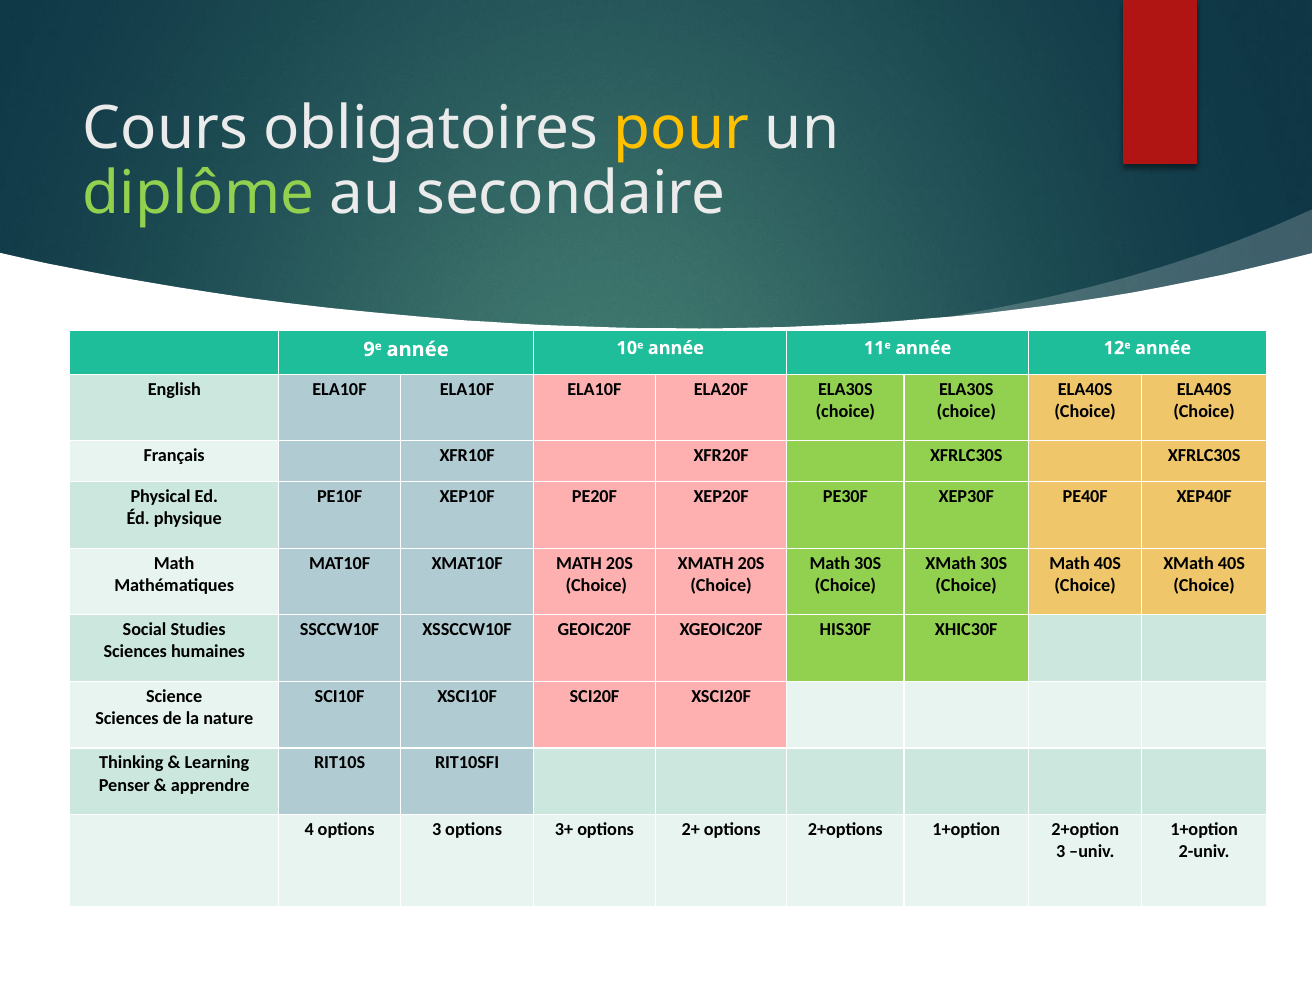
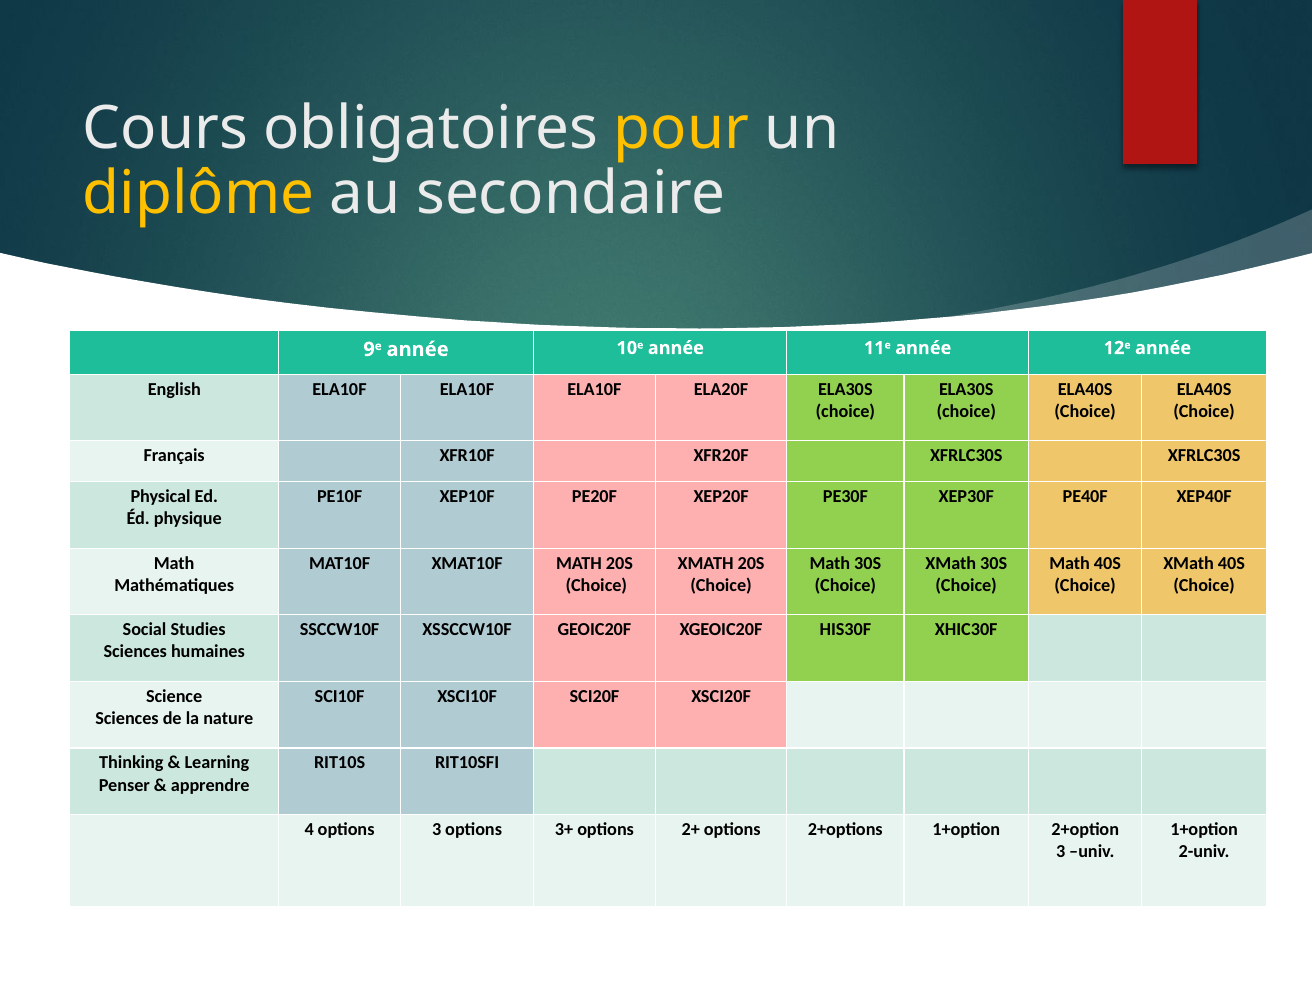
diplôme colour: light green -> yellow
